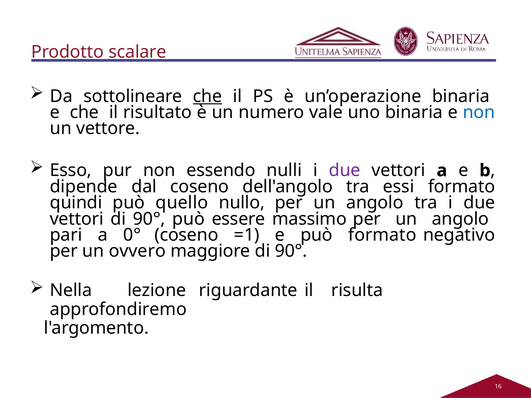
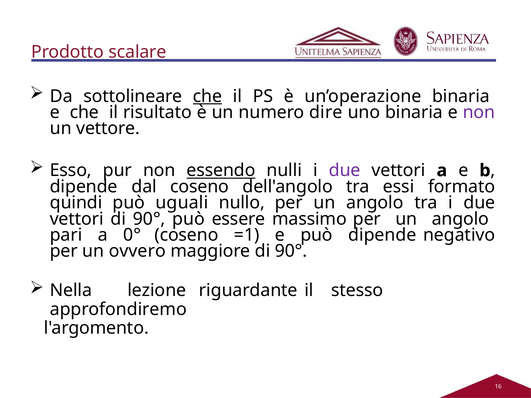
vale: vale -> dire
non at (479, 112) colour: blue -> purple
essendo underline: none -> present
quello: quello -> uguali
può formato: formato -> dipende
risulta: risulta -> stesso
